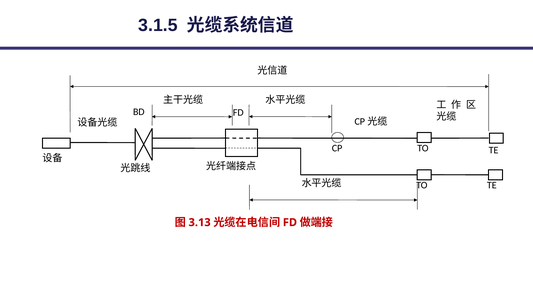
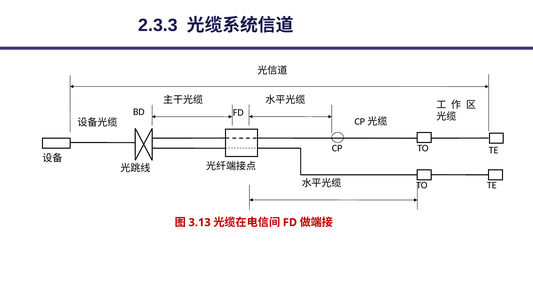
3.1.5: 3.1.5 -> 2.3.3
